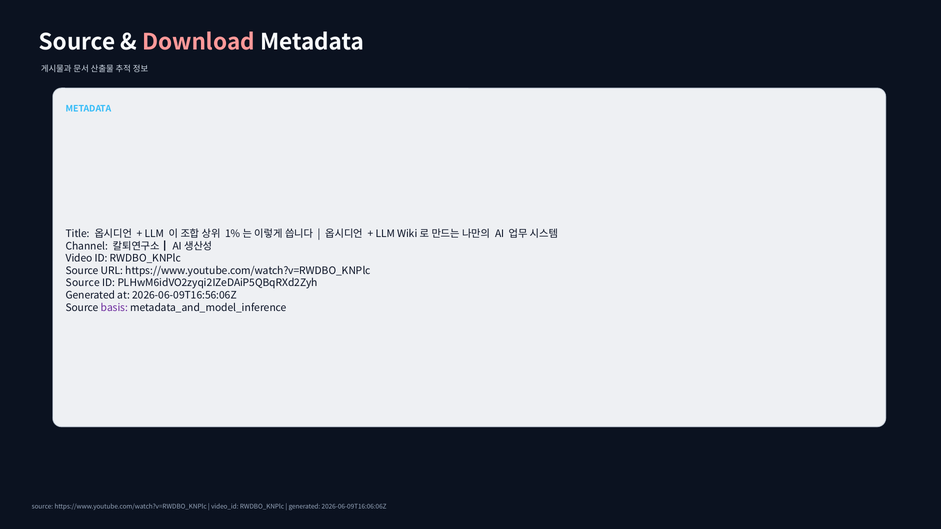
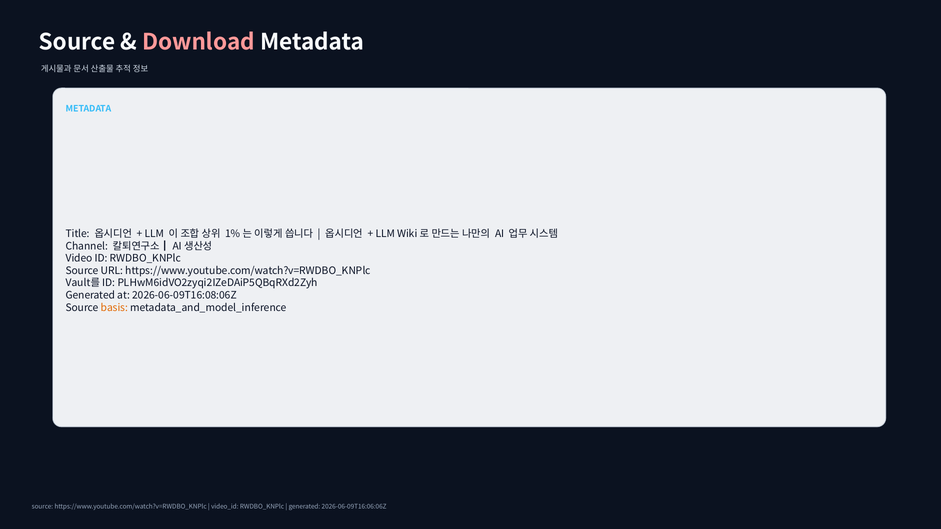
Source at (83, 283): Source -> Vault를
2026-06-09T16:56:06Z: 2026-06-09T16:56:06Z -> 2026-06-09T16:08:06Z
basis colour: purple -> orange
